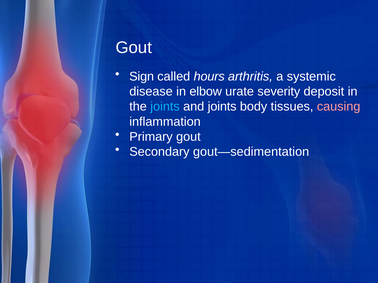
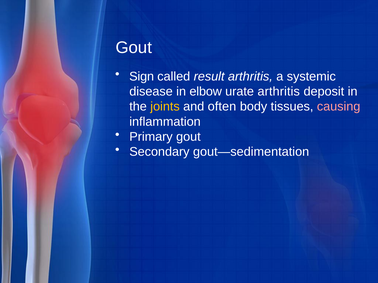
hours: hours -> result
urate severity: severity -> arthritis
joints at (165, 107) colour: light blue -> yellow
and joints: joints -> often
